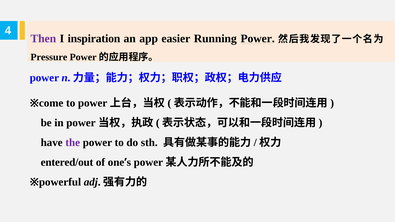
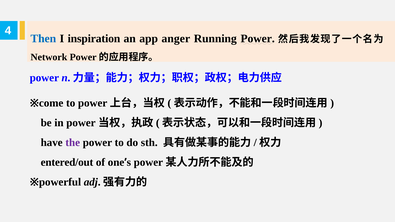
Then colour: purple -> blue
easier: easier -> anger
Pressure: Pressure -> Network
